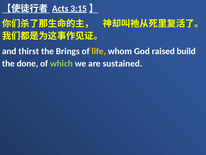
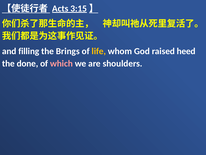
thirst: thirst -> filling
build: build -> heed
which colour: light green -> pink
sustained: sustained -> shoulders
